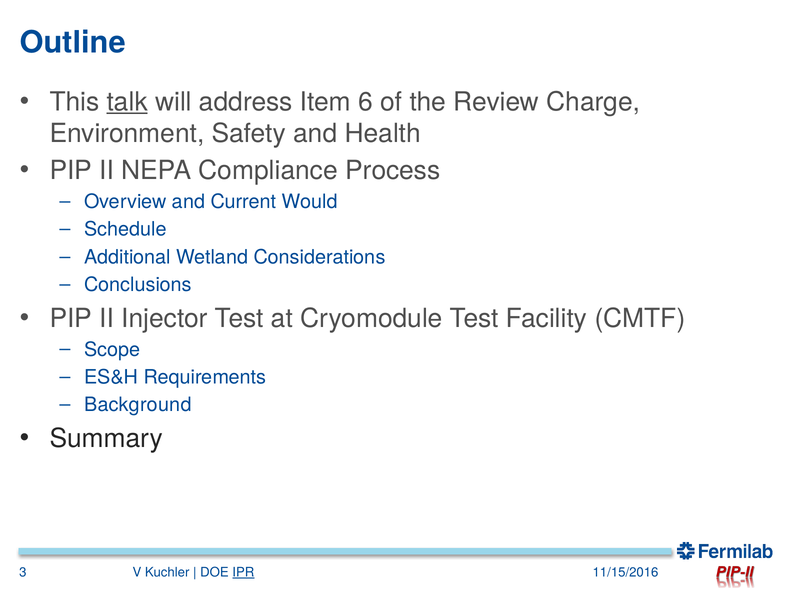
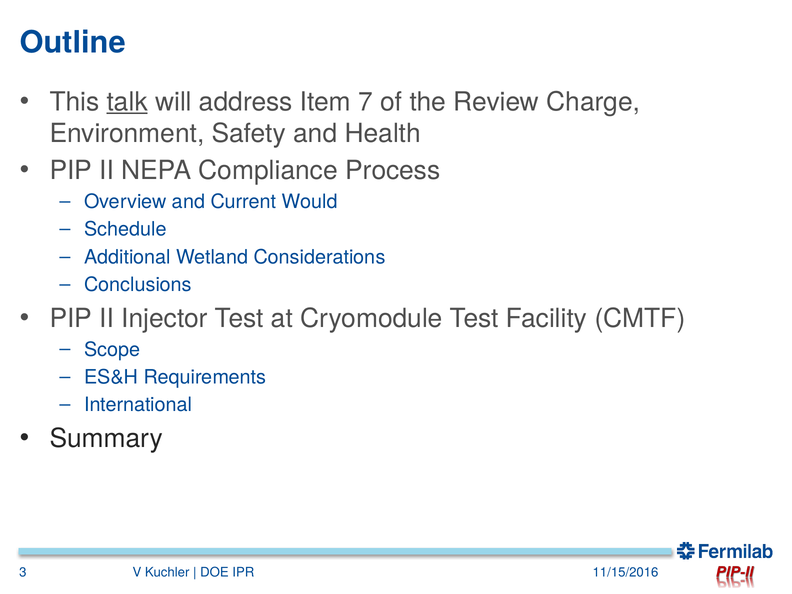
6: 6 -> 7
Background: Background -> International
IPR underline: present -> none
